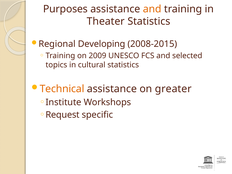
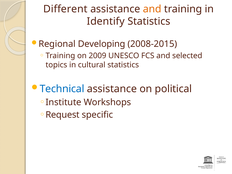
Purposes: Purposes -> Different
Theater: Theater -> Identify
Technical colour: orange -> blue
greater: greater -> political
